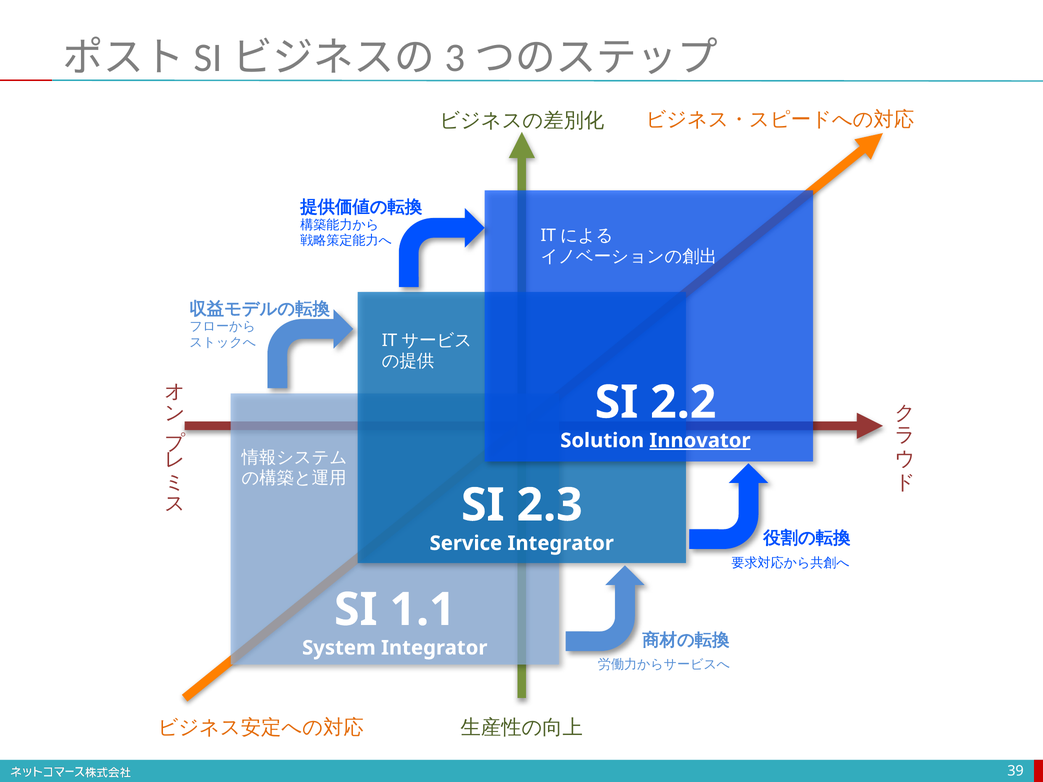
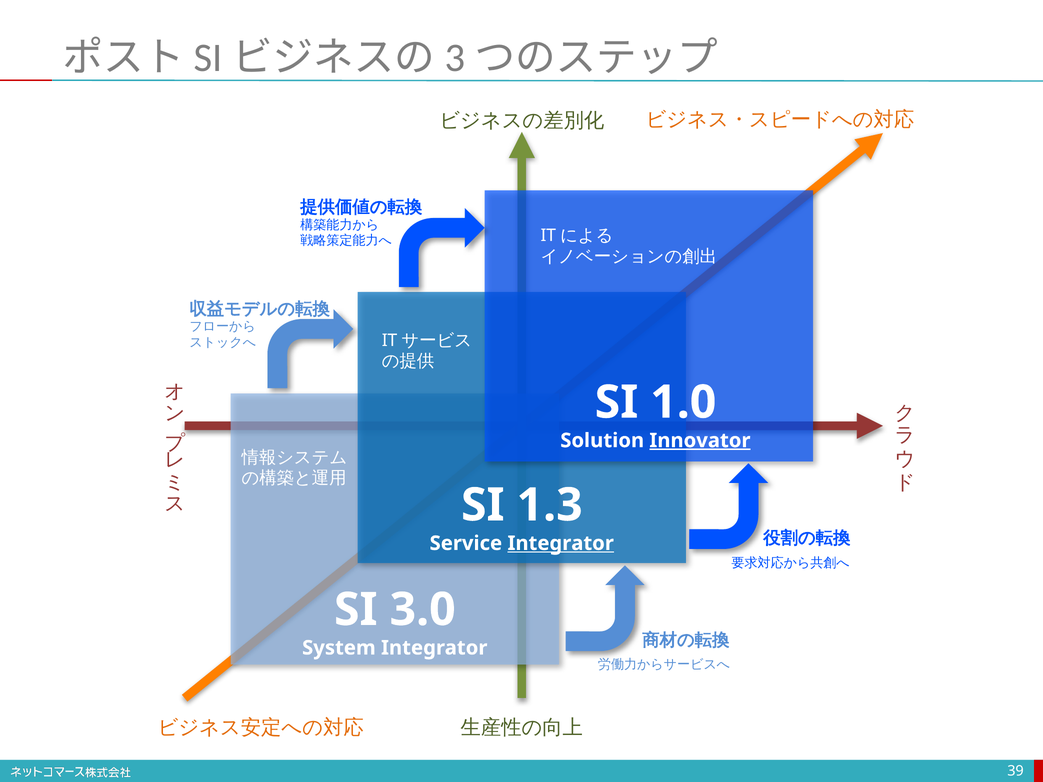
2.2: 2.2 -> 1.0
2.3: 2.3 -> 1.3
Integrator at (561, 543) underline: none -> present
1.1: 1.1 -> 3.0
